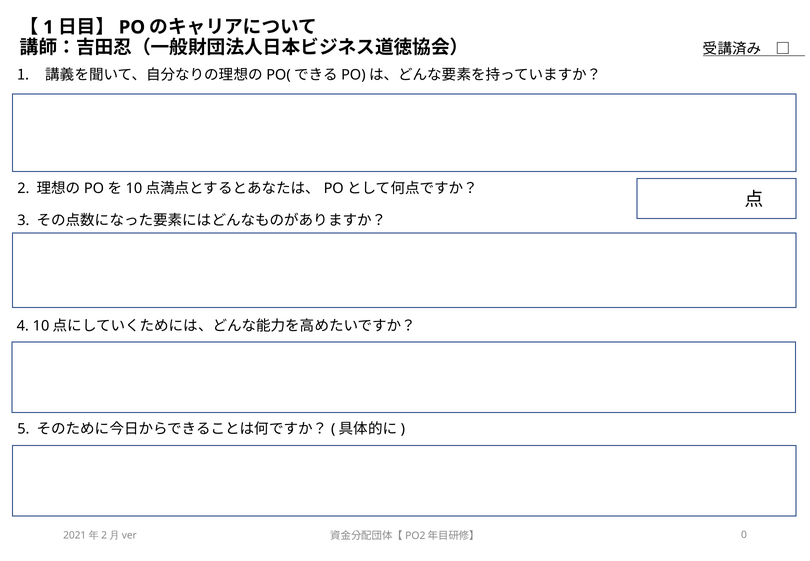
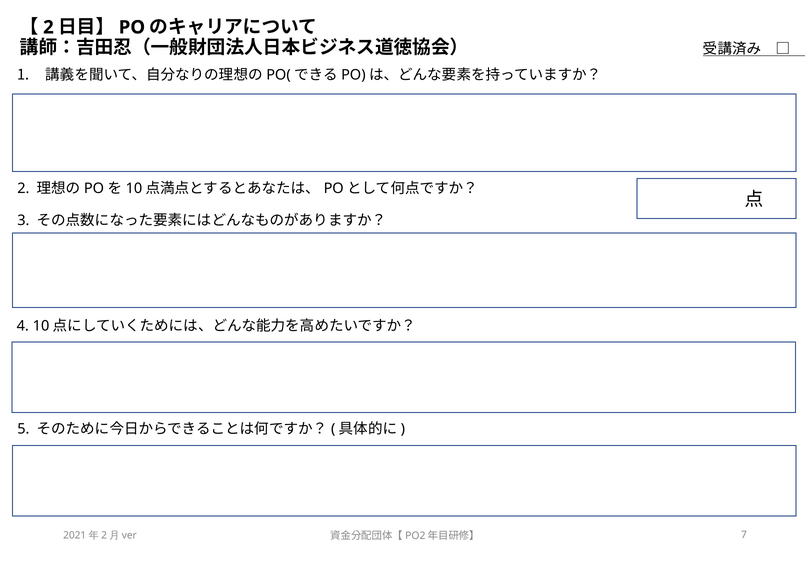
1 at (48, 27): 1 -> 2
0: 0 -> 7
